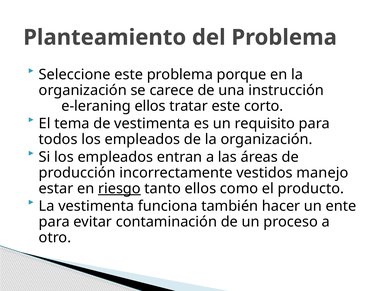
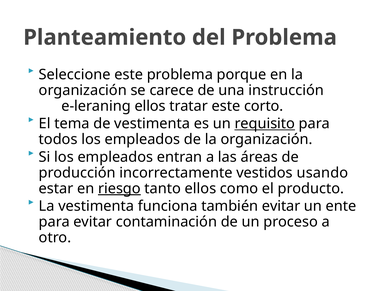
requisito underline: none -> present
manejo: manejo -> usando
también hacer: hacer -> evitar
